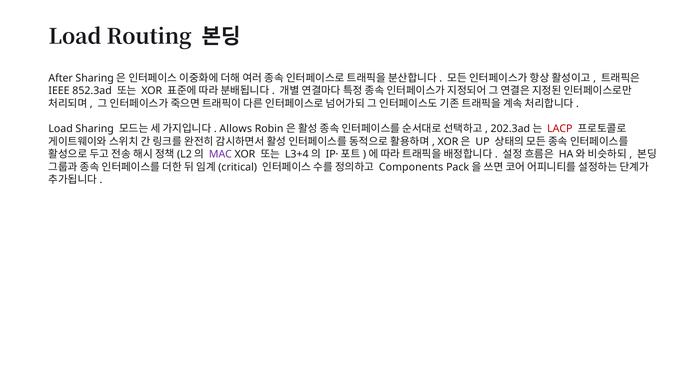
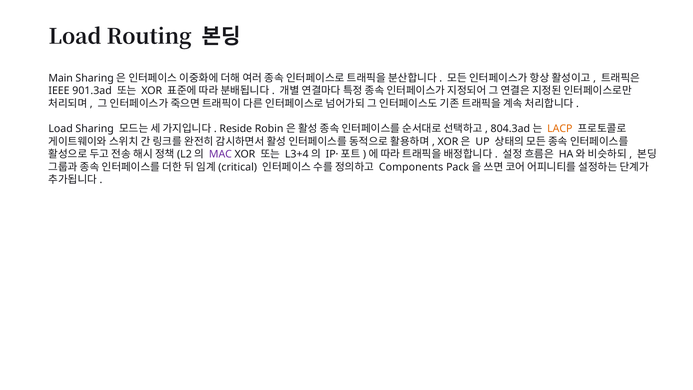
After: After -> Main
852.3ad: 852.3ad -> 901.3ad
Allows: Allows -> Reside
202.3ad: 202.3ad -> 804.3ad
LACP colour: red -> orange
